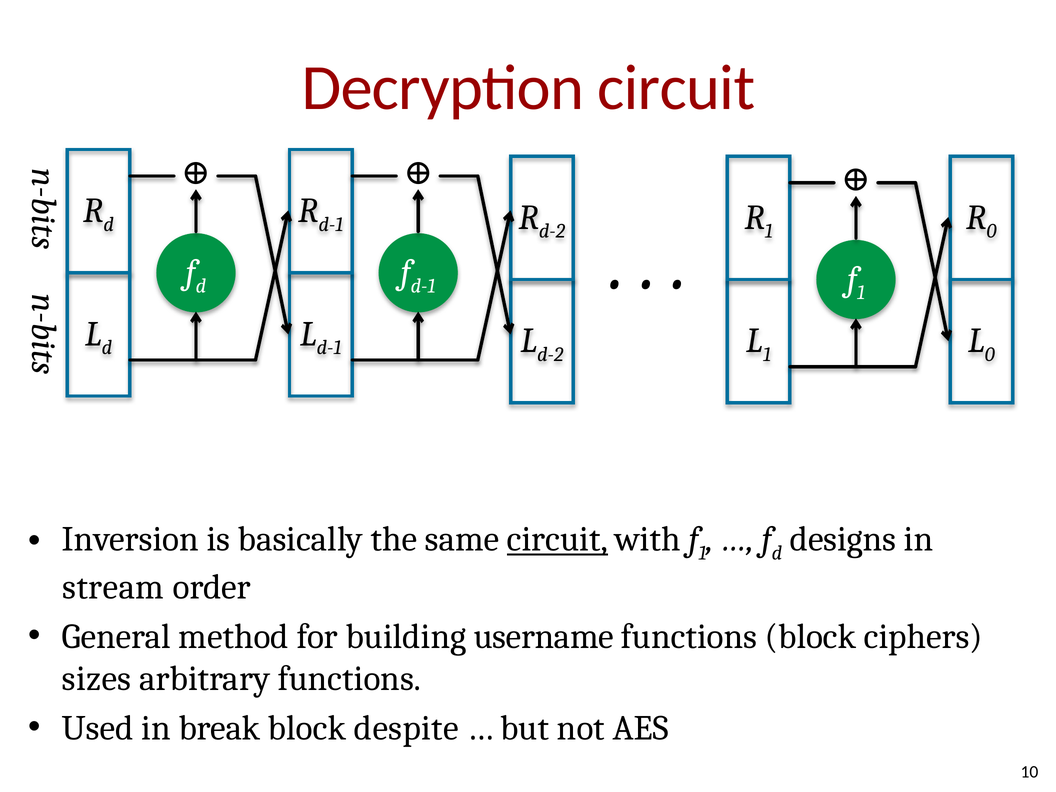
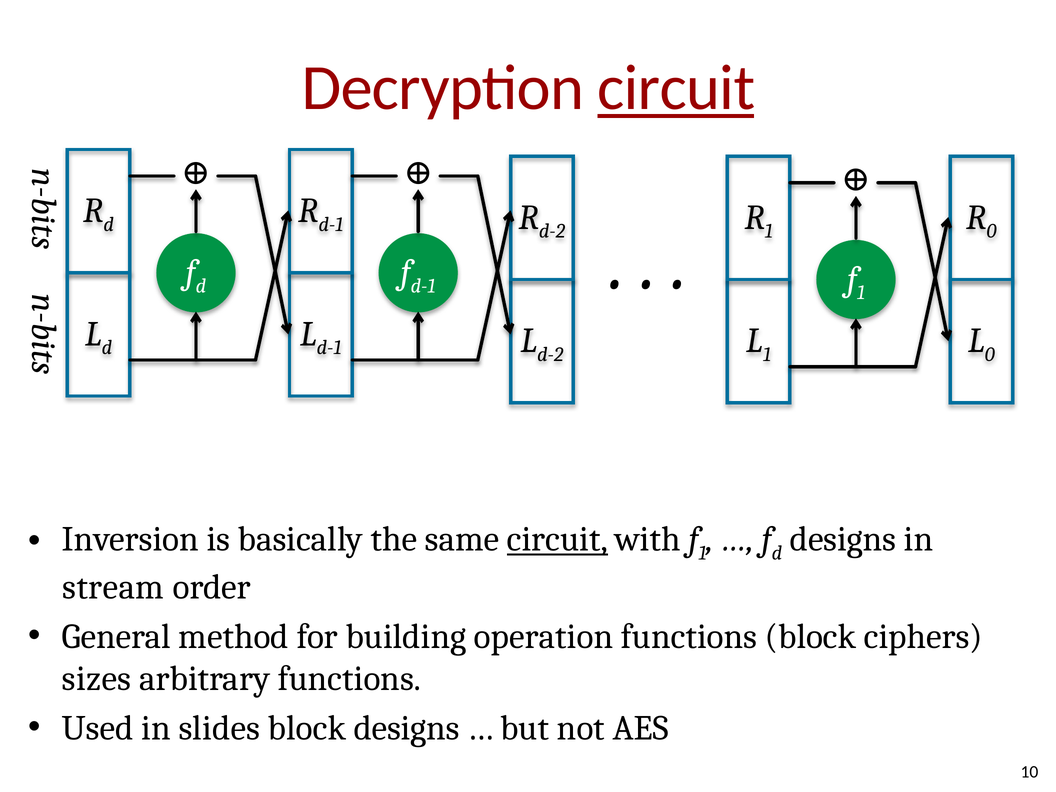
circuit at (676, 88) underline: none -> present
username: username -> operation
break: break -> slides
block despite: despite -> designs
